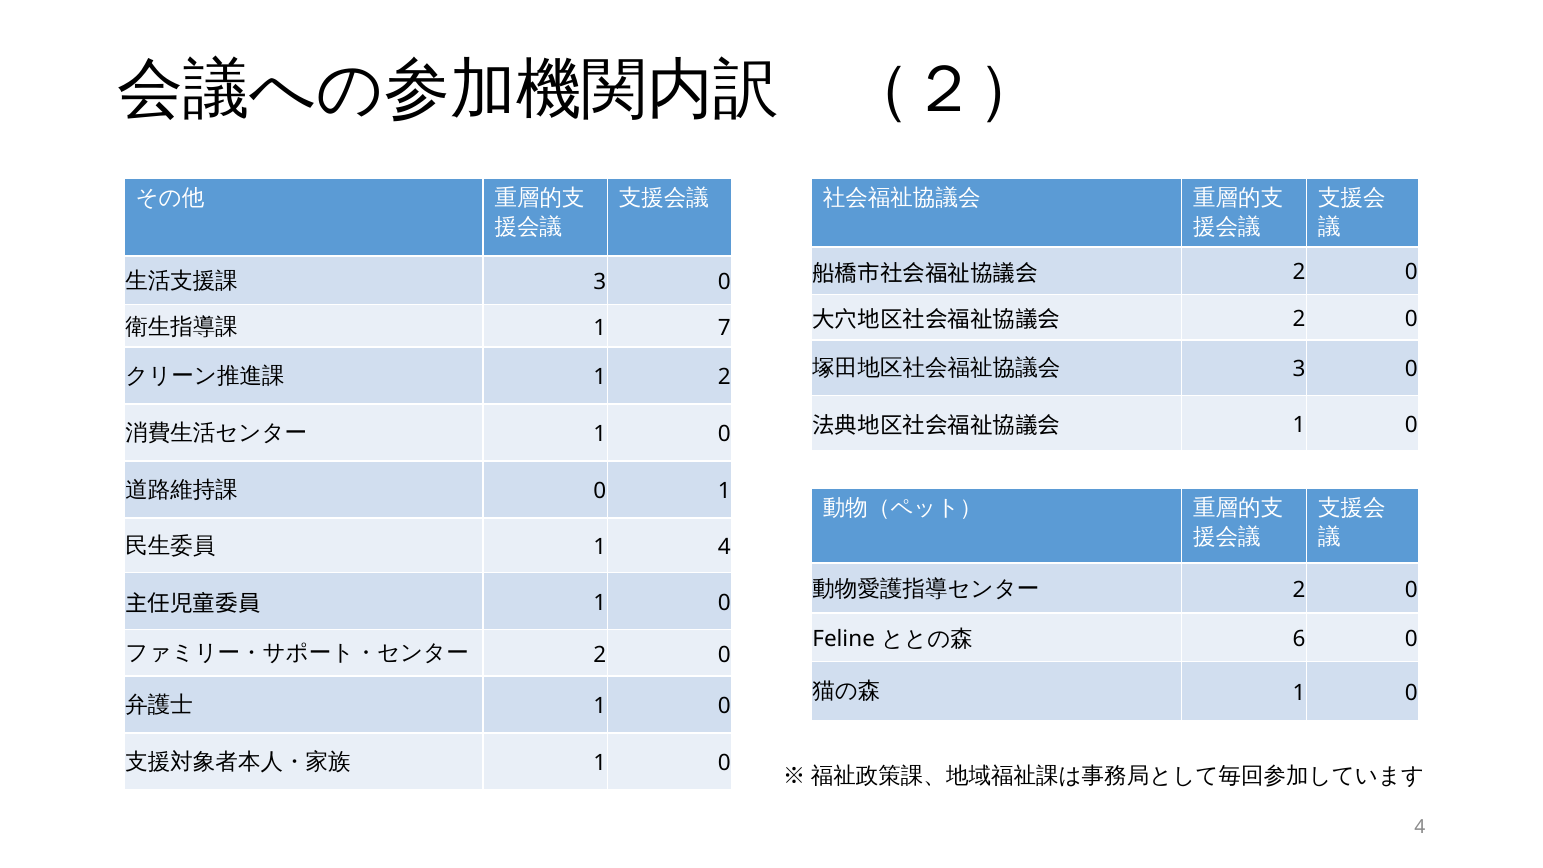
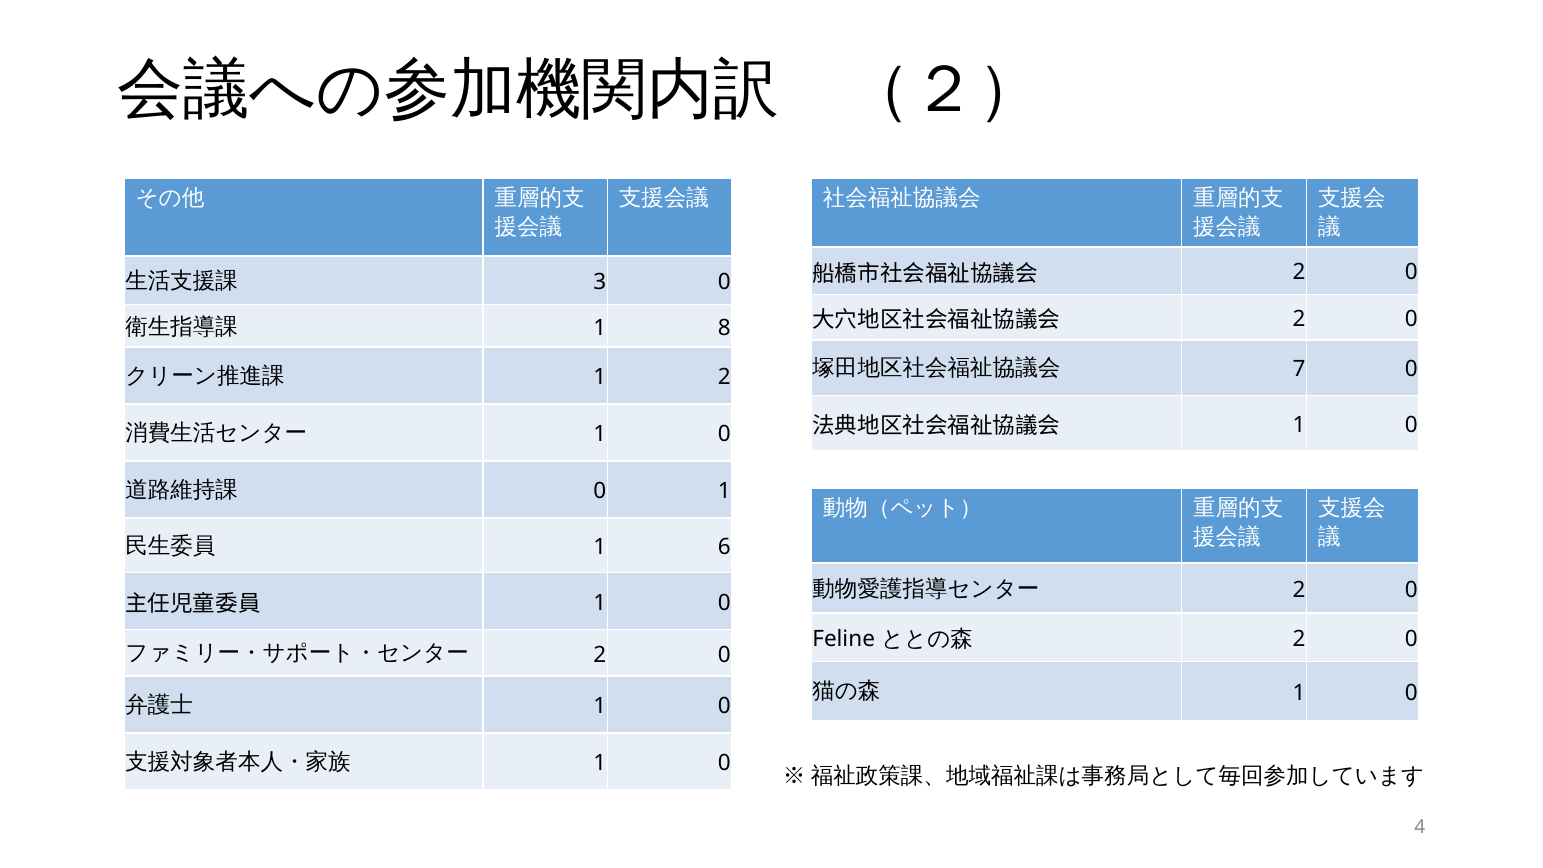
7: 7 -> 8
3 at (1299, 369): 3 -> 7
1 4: 4 -> 6
6 at (1299, 639): 6 -> 2
